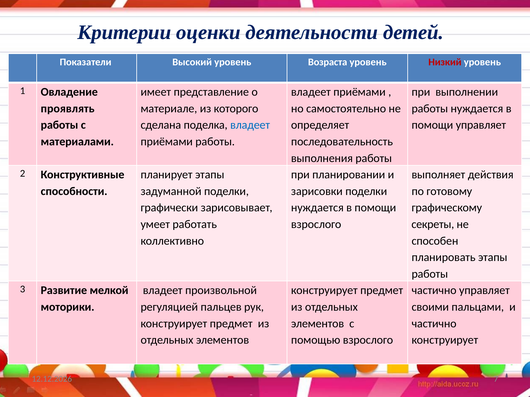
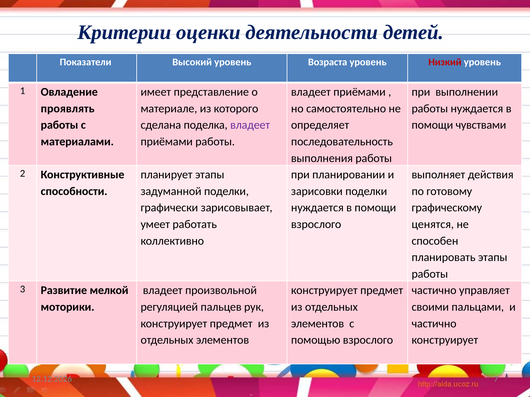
владеет at (250, 125) colour: blue -> purple
помощи управляет: управляет -> чувствами
секреты: секреты -> ценятся
